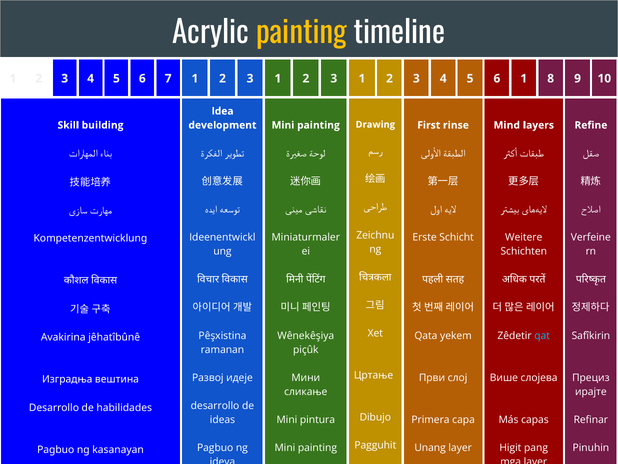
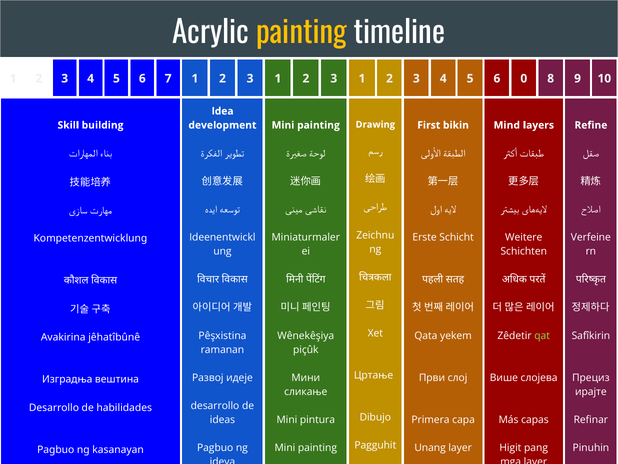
6 1: 1 -> 0
rinse: rinse -> bikin
qat colour: light blue -> light green
